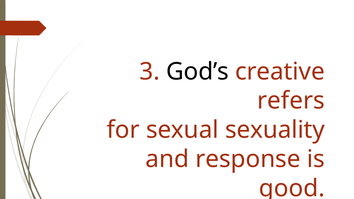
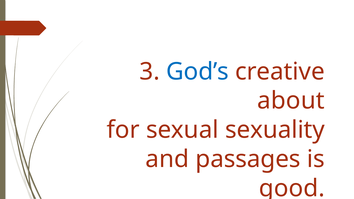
God’s colour: black -> blue
refers: refers -> about
response: response -> passages
